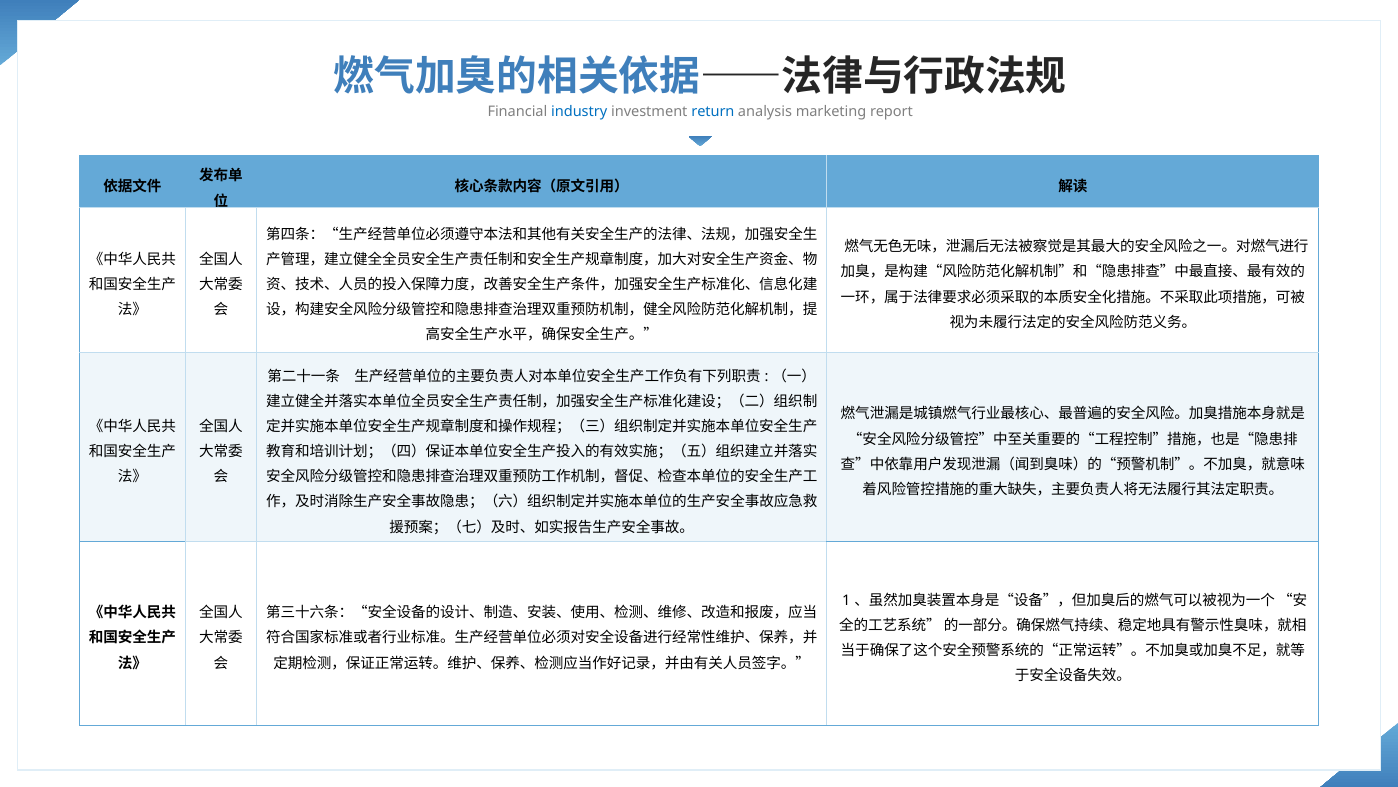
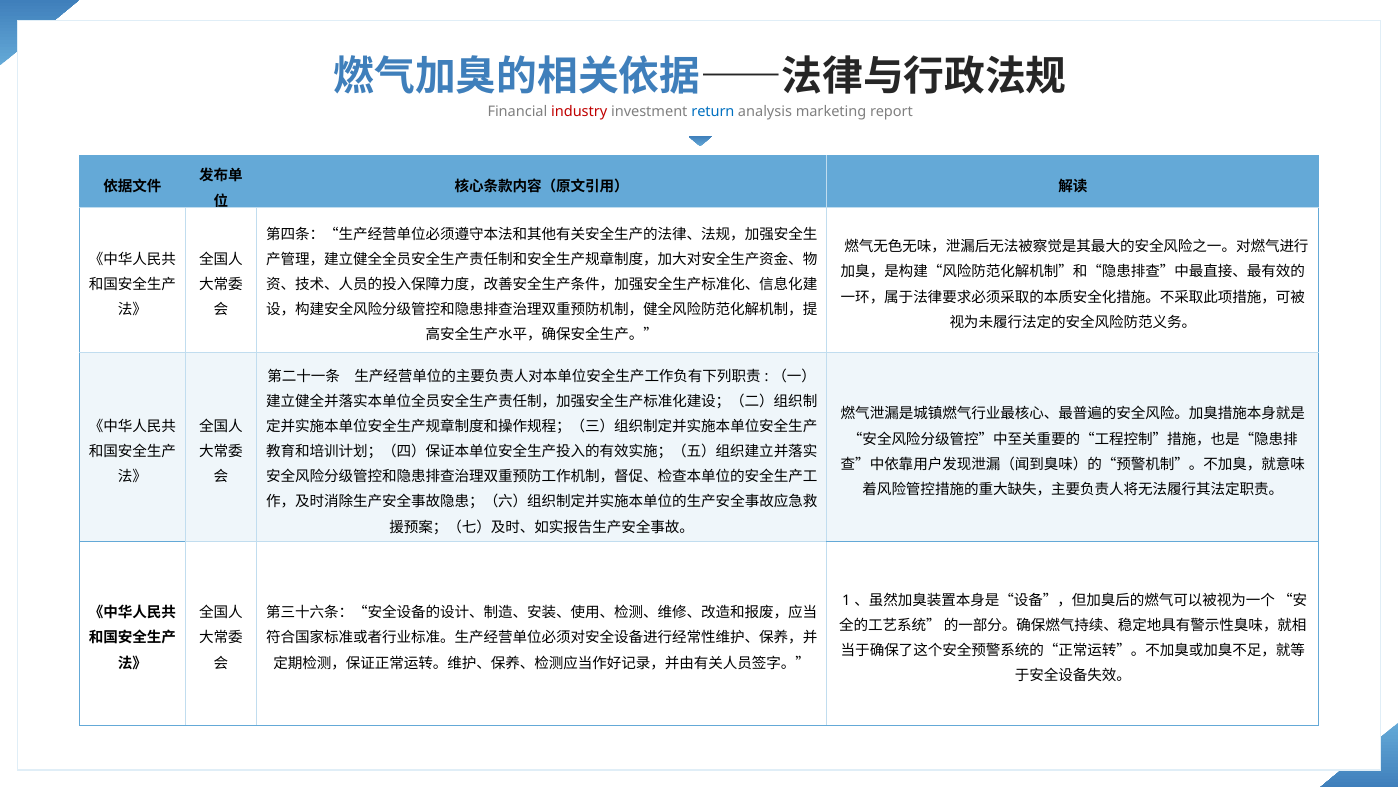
industry colour: blue -> red
